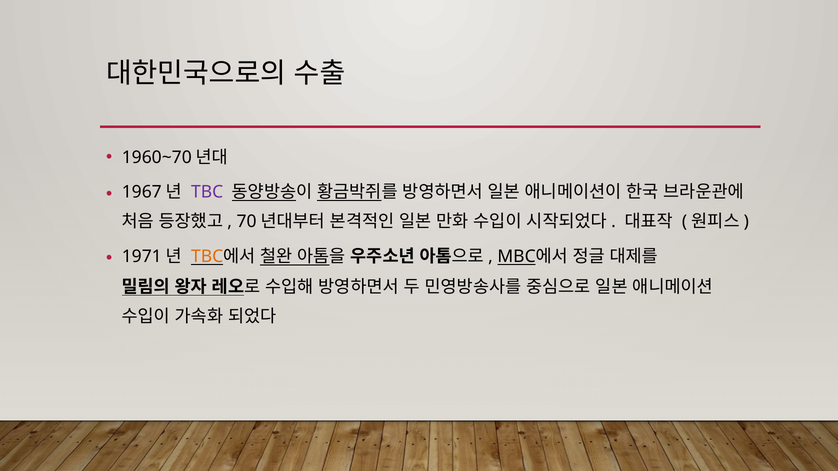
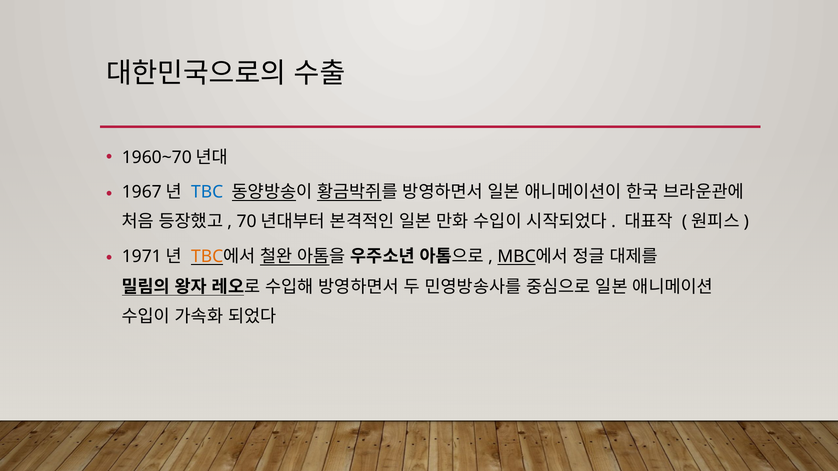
TBC at (207, 192) colour: purple -> blue
